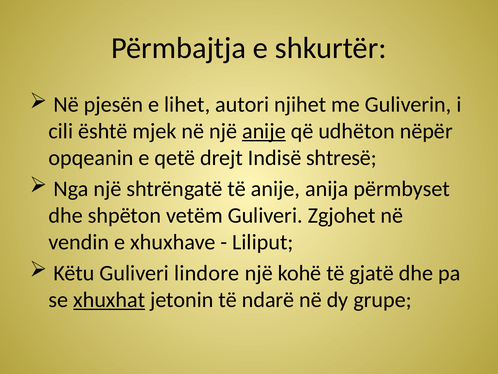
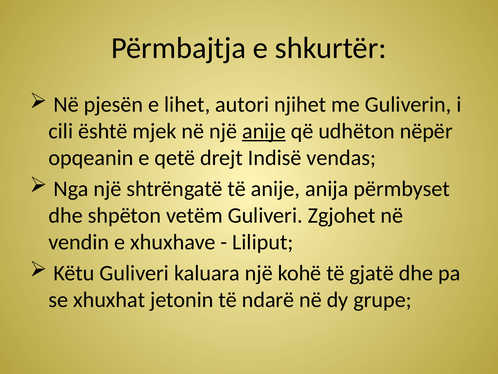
shtresë: shtresë -> vendas
lindore: lindore -> kaluara
xhuxhat underline: present -> none
